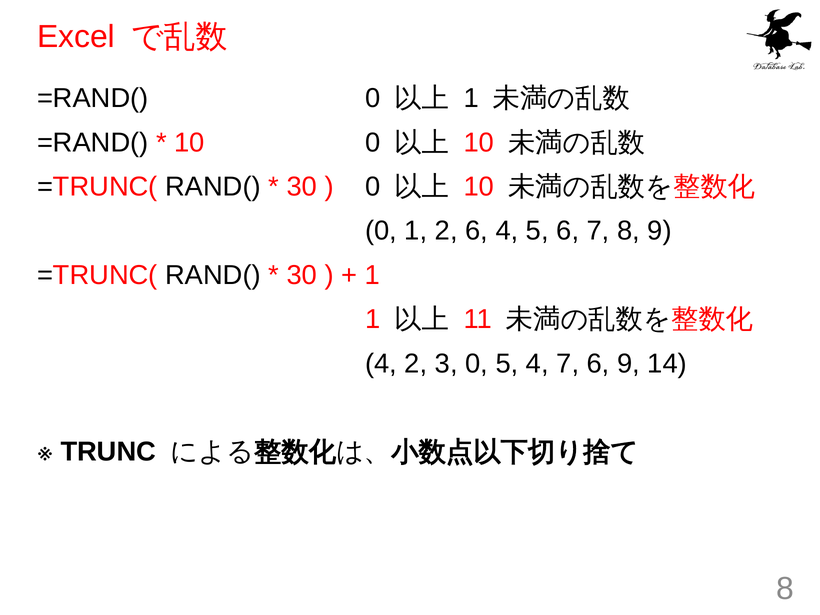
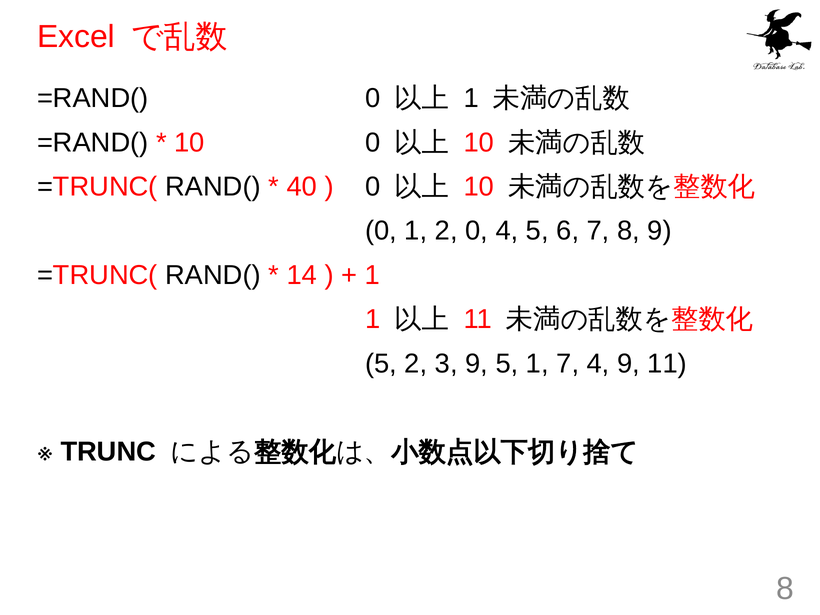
30 at (302, 187): 30 -> 40
2 6: 6 -> 0
30 at (302, 275): 30 -> 14
4 at (381, 363): 4 -> 5
3 0: 0 -> 9
5 4: 4 -> 1
7 6: 6 -> 4
9 14: 14 -> 11
